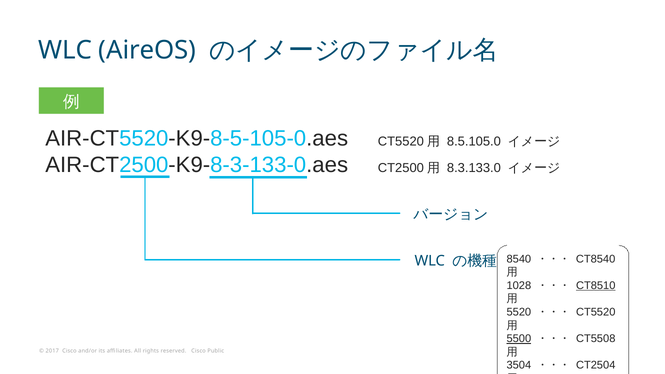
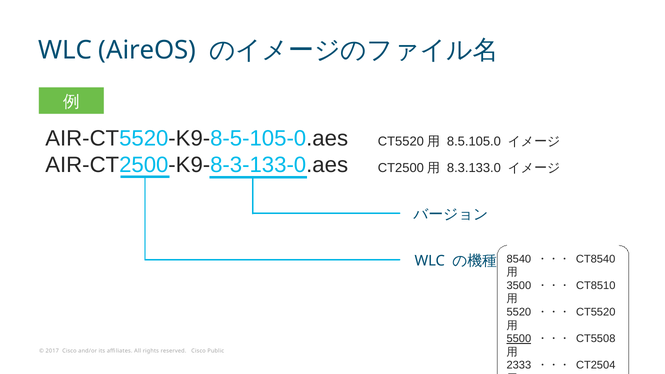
1028: 1028 -> 3500
CT8510 underline: present -> none
3504: 3504 -> 2333
